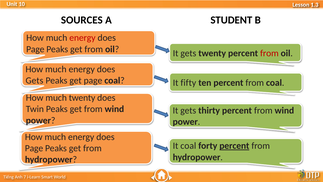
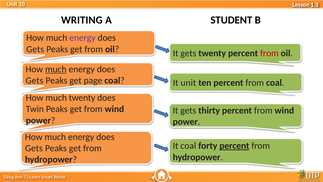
SOURCES: SOURCES -> WRITING
energy at (82, 38) colour: red -> purple
Page at (35, 49): Page -> Gets
much at (56, 69) underline: none -> present
It fifty: fifty -> unit
Page at (34, 148): Page -> Gets
